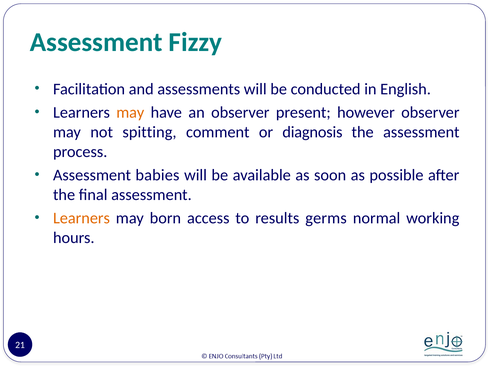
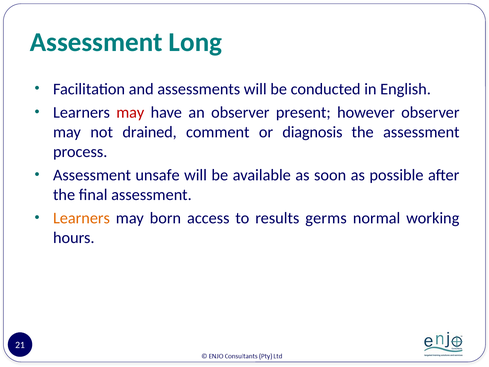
Fizzy: Fizzy -> Long
may at (130, 112) colour: orange -> red
spitting: spitting -> drained
babies: babies -> unsafe
